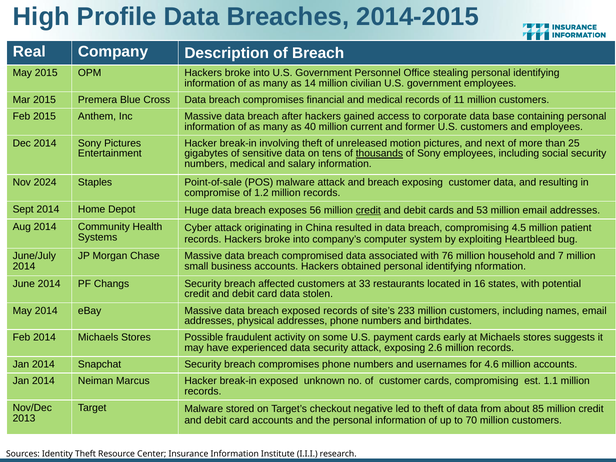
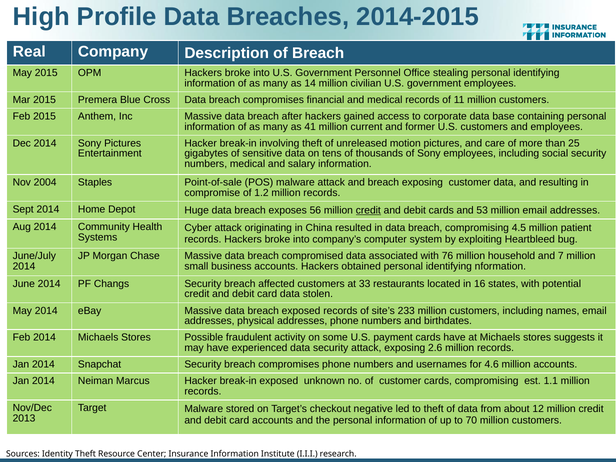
40: 40 -> 41
next: next -> care
thousands underline: present -> none
2024: 2024 -> 2004
cards early: early -> have
85: 85 -> 12
